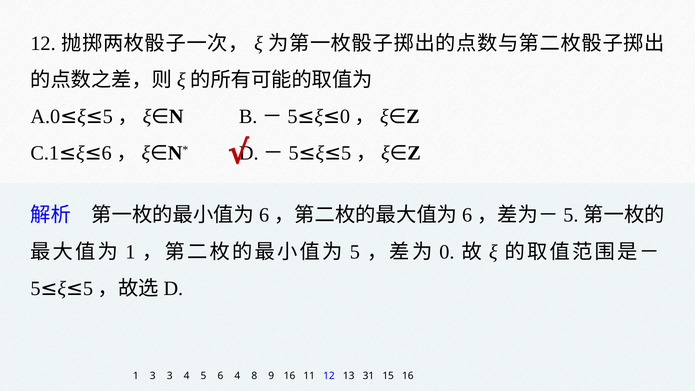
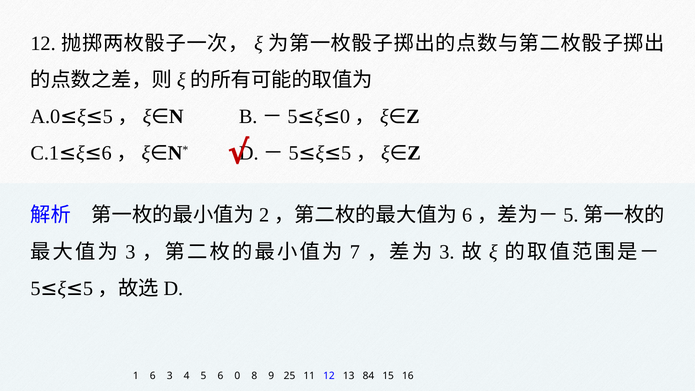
6 at (264, 215): 6 -> 2
1 at (130, 252): 1 -> 3
5 at (355, 252): 5 -> 7
0 at (447, 252): 0 -> 3
1 3: 3 -> 6
6 4: 4 -> 0
9 16: 16 -> 25
31: 31 -> 84
